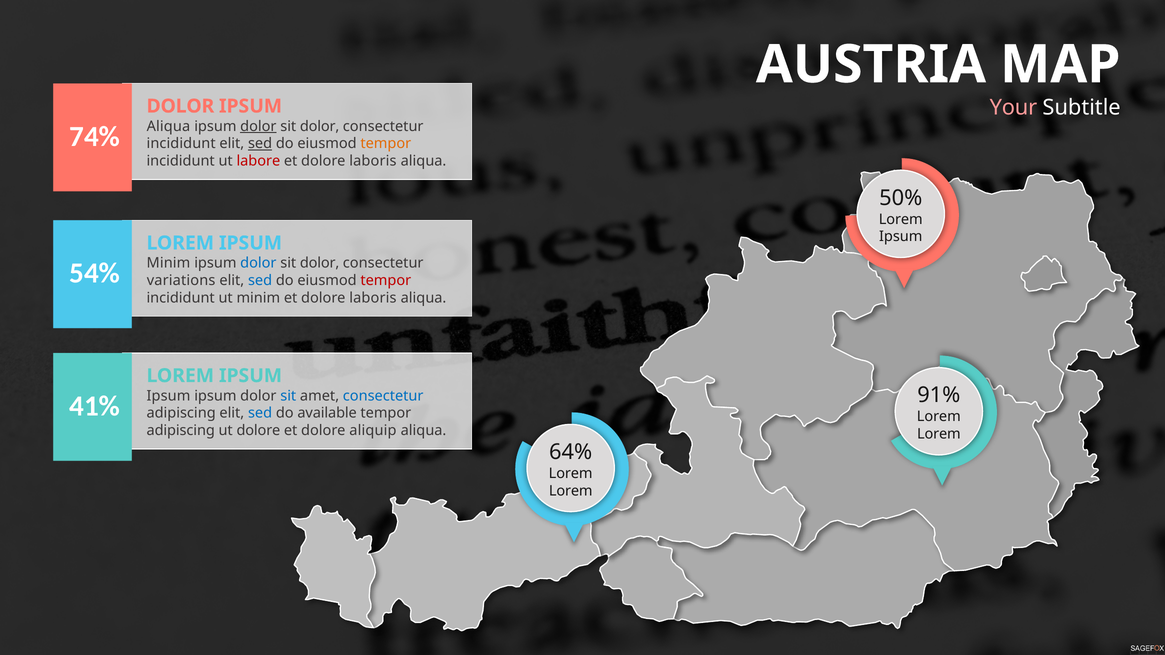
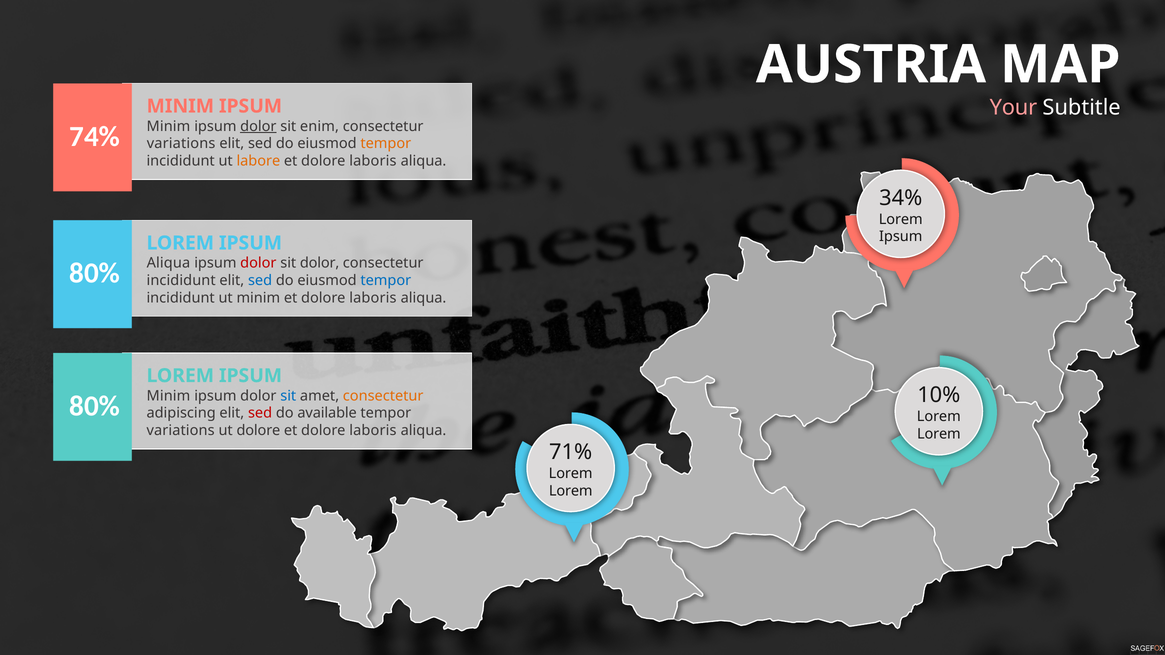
DOLOR at (180, 106): DOLOR -> MINIM
Aliqua at (168, 126): Aliqua -> Minim
dolor at (320, 126): dolor -> enim
incididunt at (181, 144): incididunt -> variations
sed at (260, 144) underline: present -> none
labore colour: red -> orange
50%: 50% -> 34%
Minim at (168, 263): Minim -> Aliqua
dolor at (258, 263) colour: blue -> red
54% at (95, 273): 54% -> 80%
variations at (181, 281): variations -> incididunt
tempor at (386, 281) colour: red -> blue
91%: 91% -> 10%
Ipsum at (168, 396): Ipsum -> Minim
consectetur at (383, 396) colour: blue -> orange
41% at (95, 406): 41% -> 80%
sed at (260, 413) colour: blue -> red
adipiscing at (181, 431): adipiscing -> variations
aliquip at (373, 431): aliquip -> laboris
64%: 64% -> 71%
